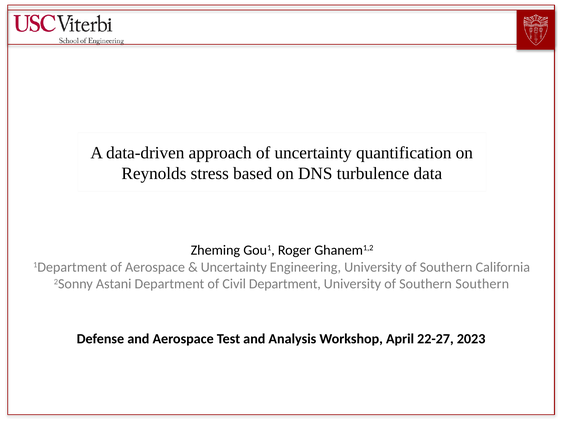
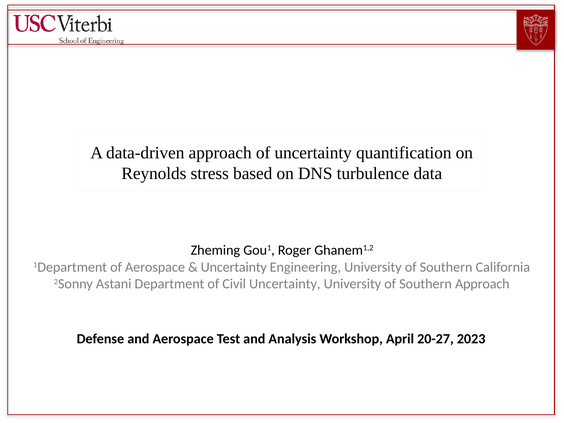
Civil Department: Department -> Uncertainty
Southern Southern: Southern -> Approach
22-27: 22-27 -> 20-27
